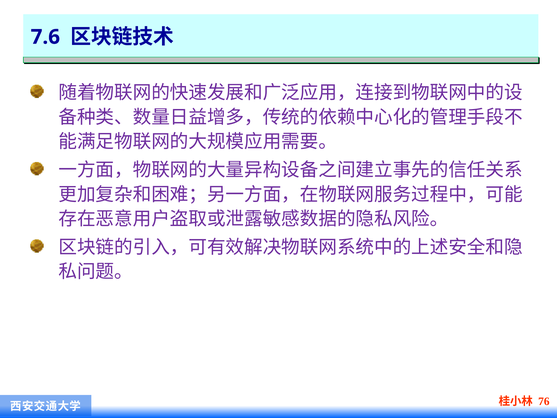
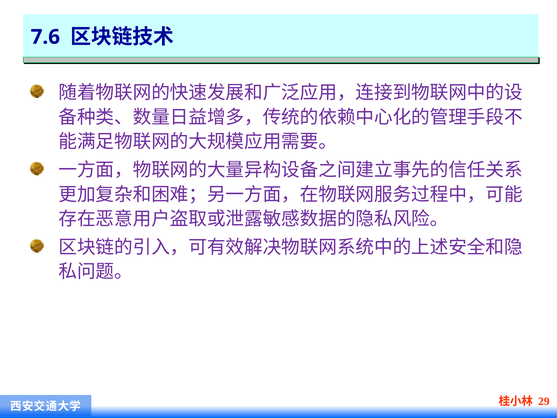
76: 76 -> 29
